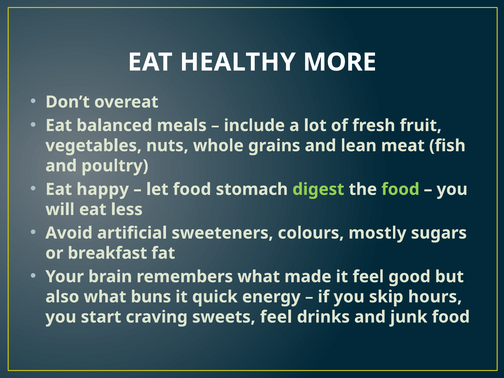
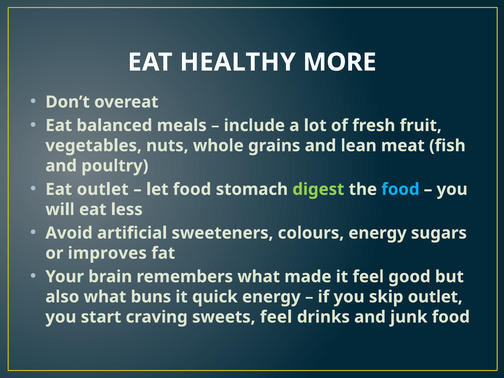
Eat happy: happy -> outlet
food at (400, 189) colour: light green -> light blue
colours mostly: mostly -> energy
breakfast: breakfast -> improves
skip hours: hours -> outlet
